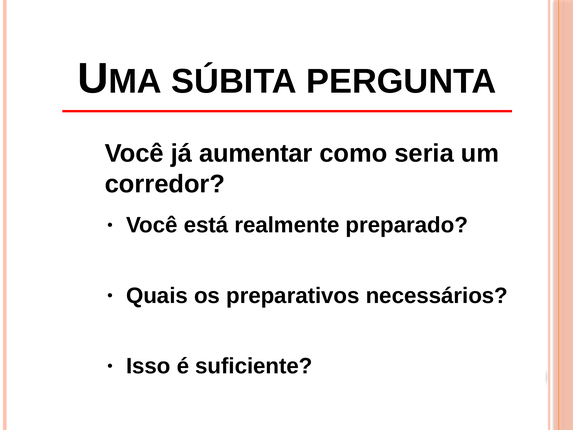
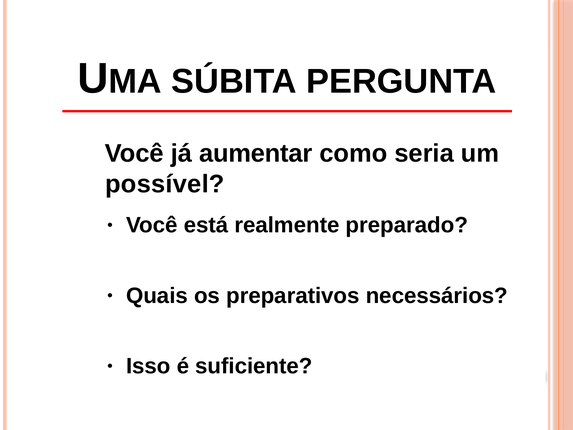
corredor: corredor -> possível
